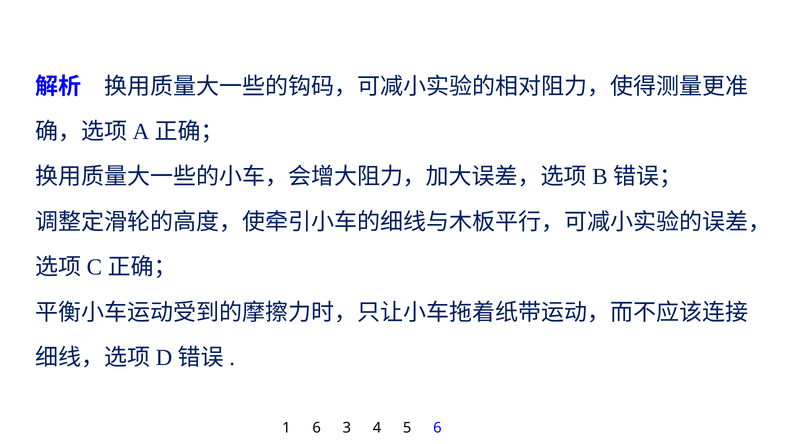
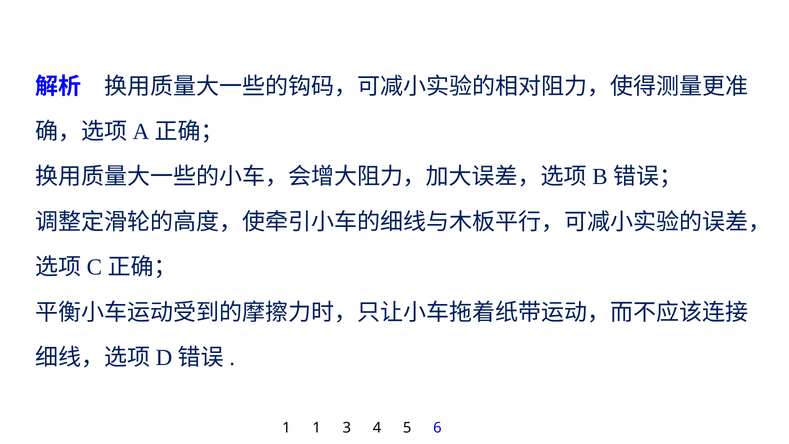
1 6: 6 -> 1
